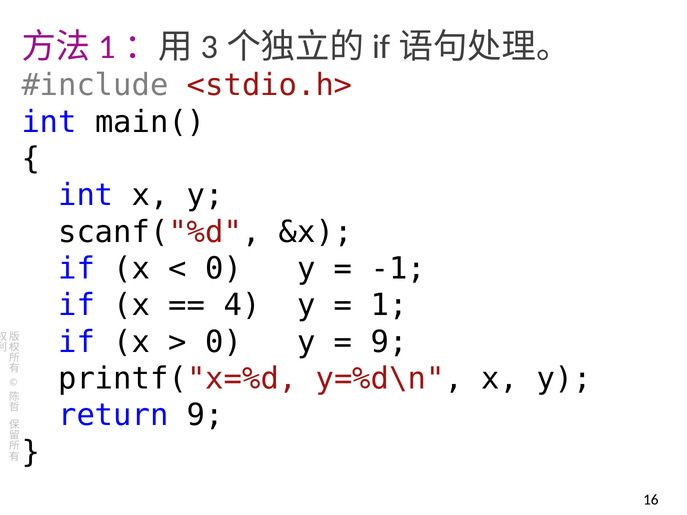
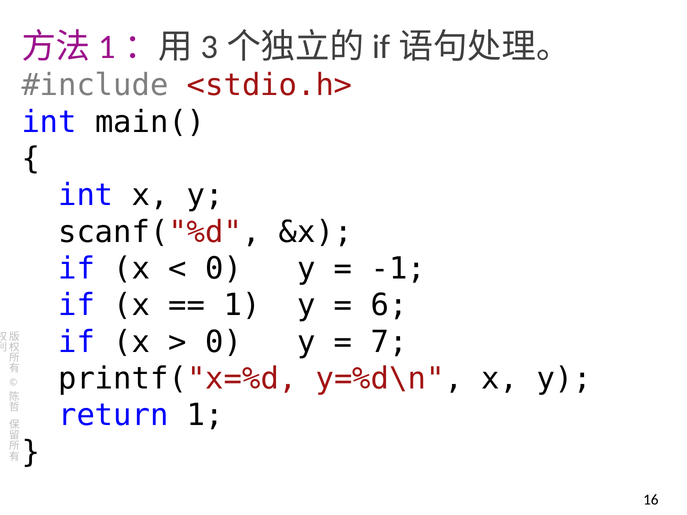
4 at (242, 306): 4 -> 1
1: 1 -> 6
9 at (389, 342): 9 -> 7
return 9: 9 -> 1
